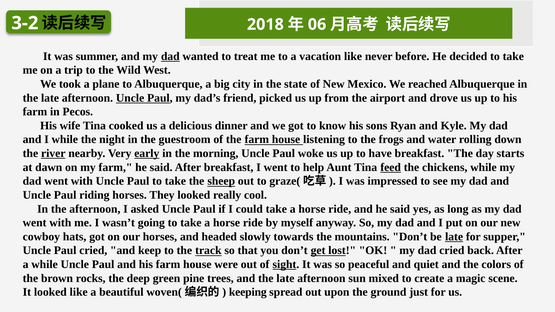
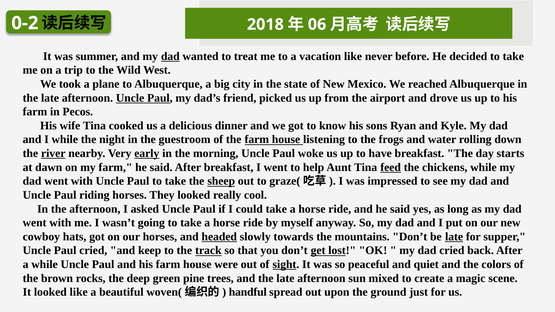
3-2: 3-2 -> 0-2
headed underline: none -> present
keeping: keeping -> handful
